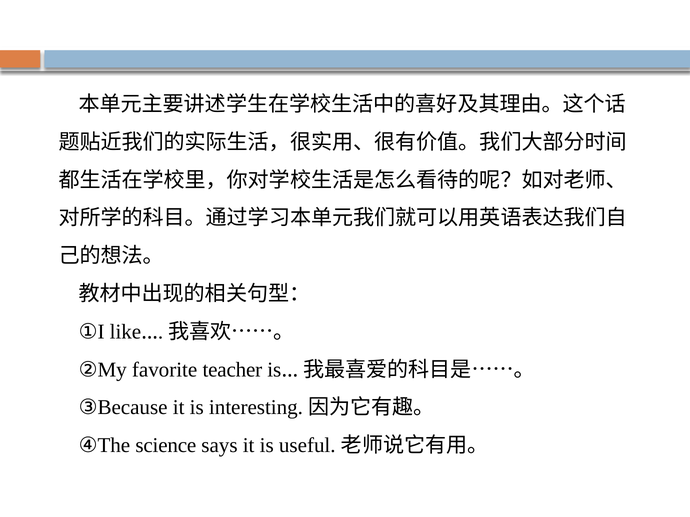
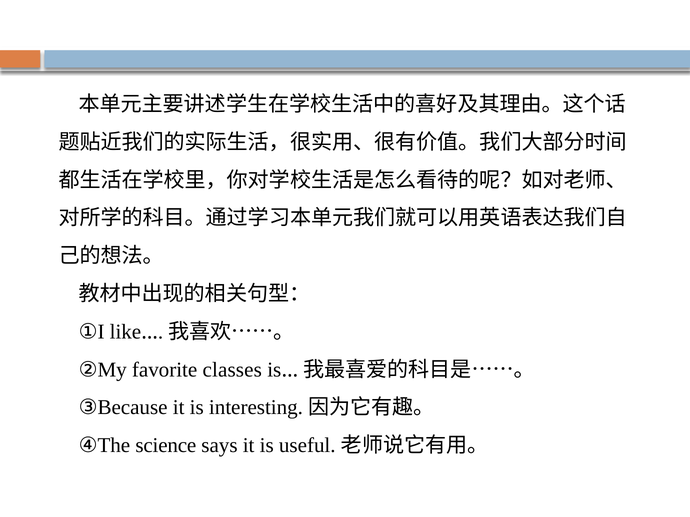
teacher: teacher -> classes
